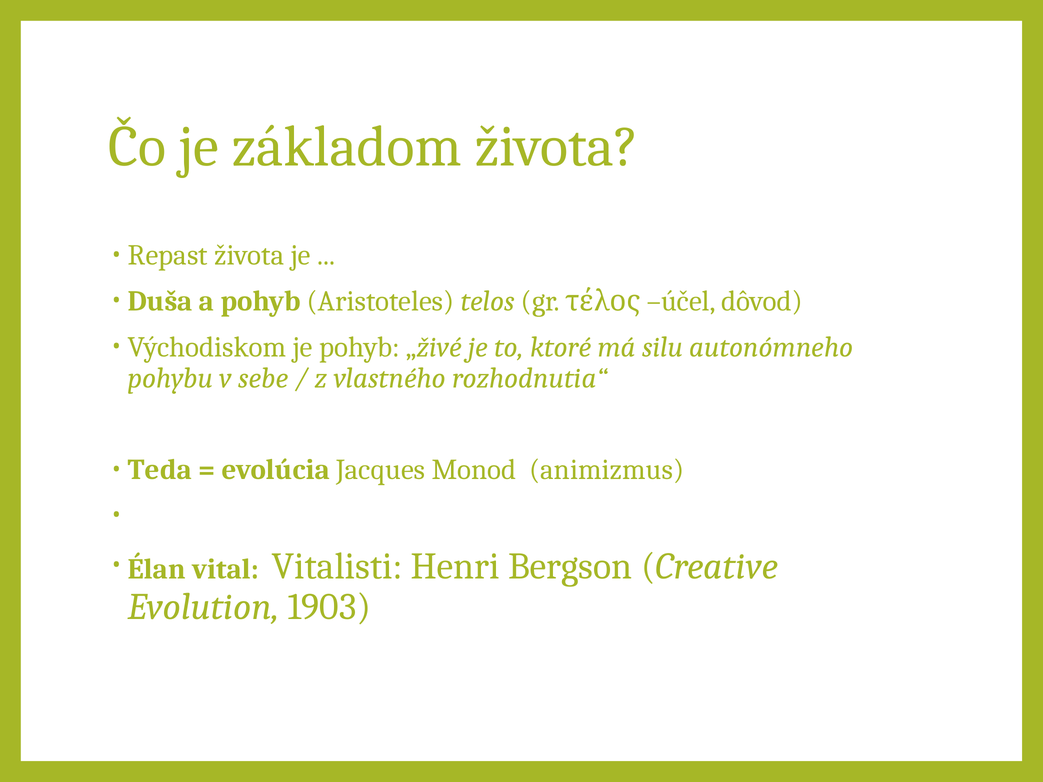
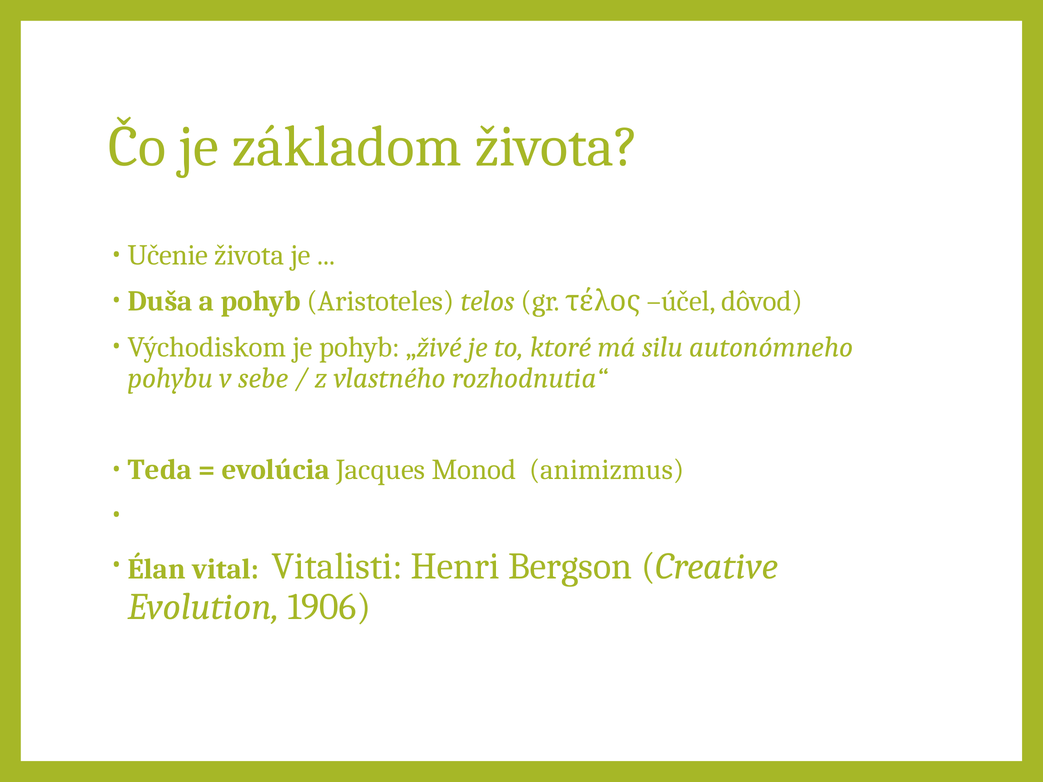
Repast: Repast -> Učenie
1903: 1903 -> 1906
